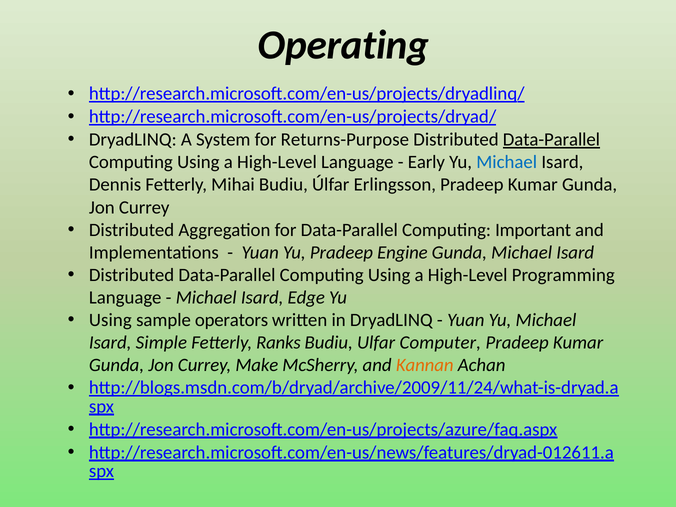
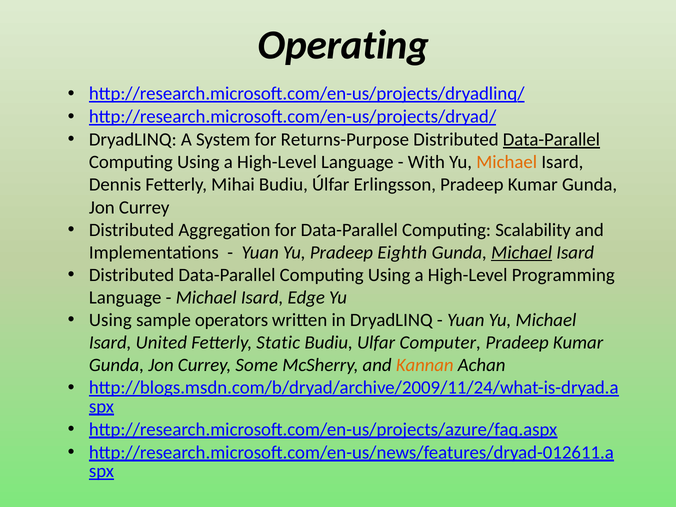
Early: Early -> With
Michael at (507, 162) colour: blue -> orange
Important: Important -> Scalability
Engine: Engine -> Eighth
Michael at (522, 252) underline: none -> present
Simple: Simple -> United
Ranks: Ranks -> Static
Make: Make -> Some
